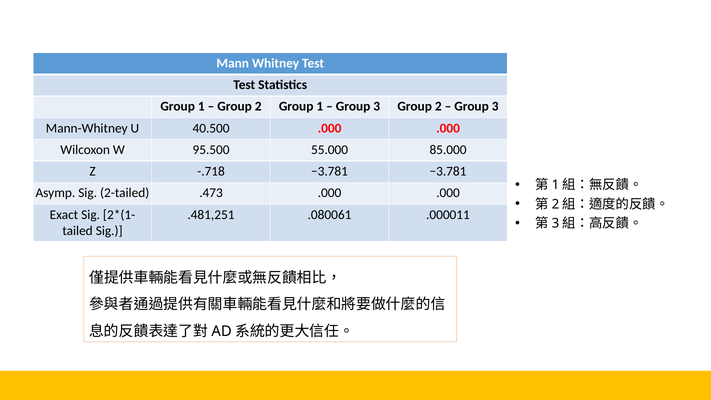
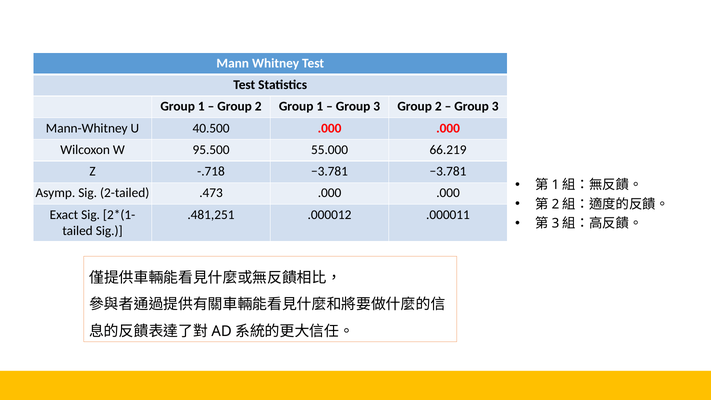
85.000: 85.000 -> 66.219
.080061: .080061 -> .000012
